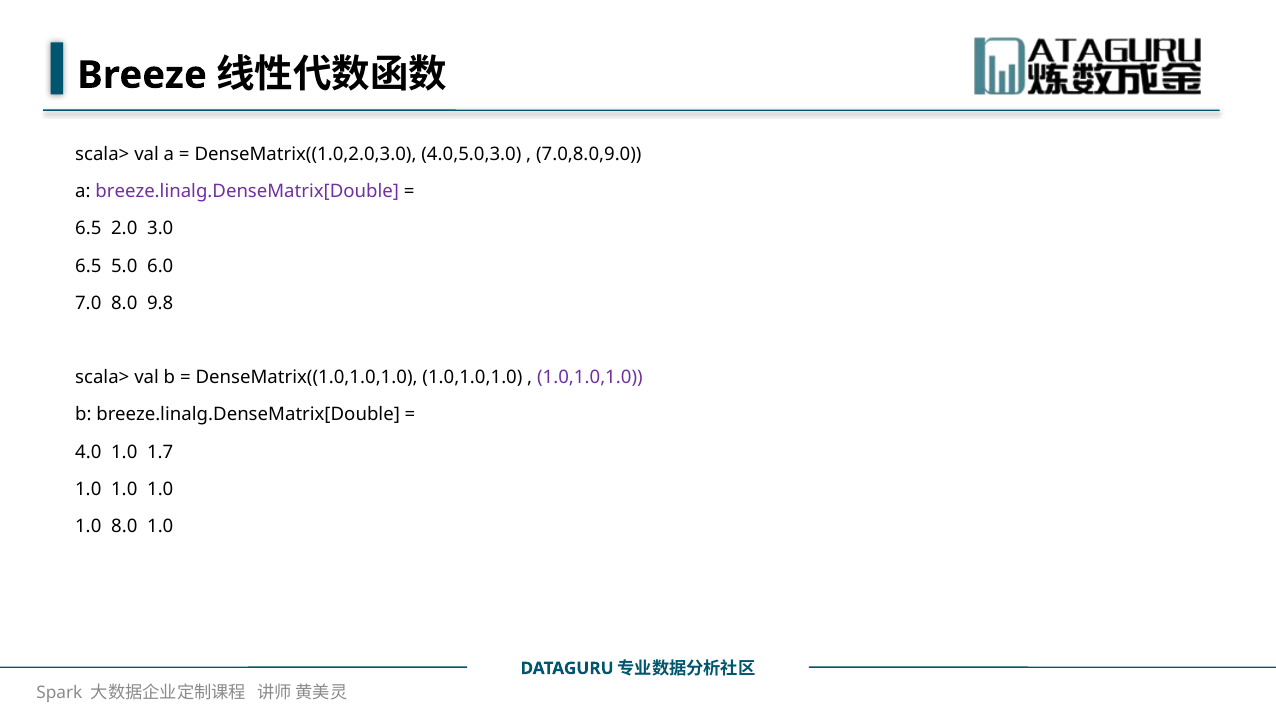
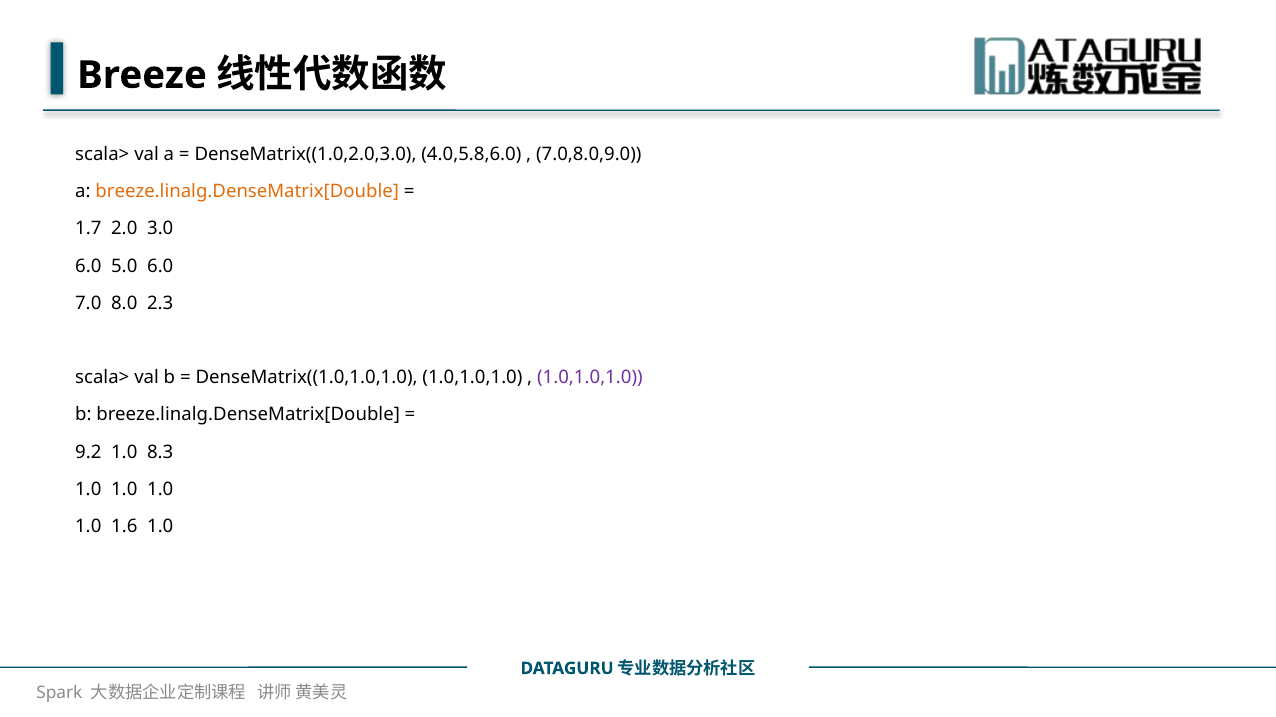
4.0,5.0,3.0: 4.0,5.0,3.0 -> 4.0,5.8,6.0
breeze.linalg.DenseMatrix[Double at (247, 192) colour: purple -> orange
6.5 at (88, 229): 6.5 -> 1.7
6.5 at (88, 266): 6.5 -> 6.0
9.8: 9.8 -> 2.3
4.0: 4.0 -> 9.2
1.7: 1.7 -> 8.3
1.0 8.0: 8.0 -> 1.6
